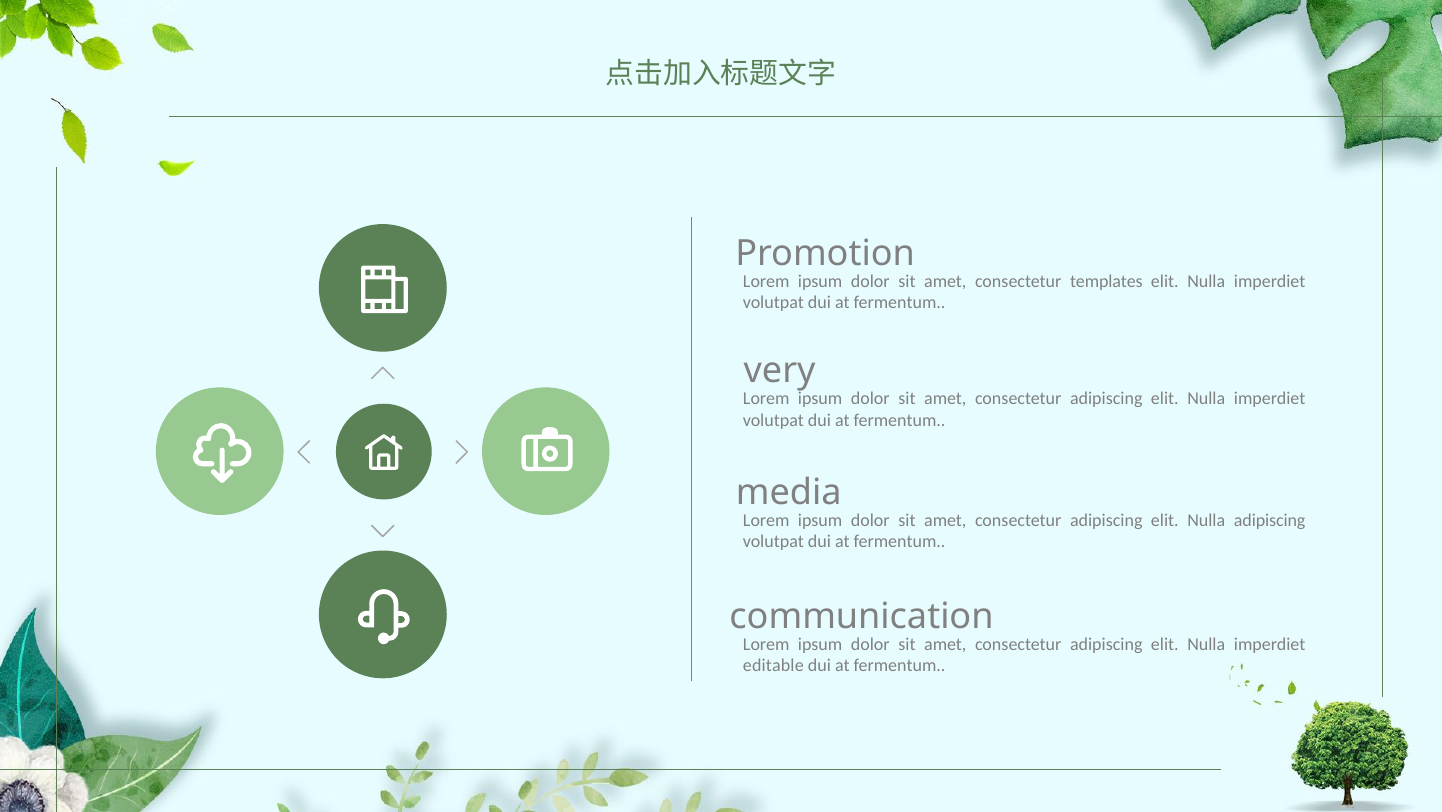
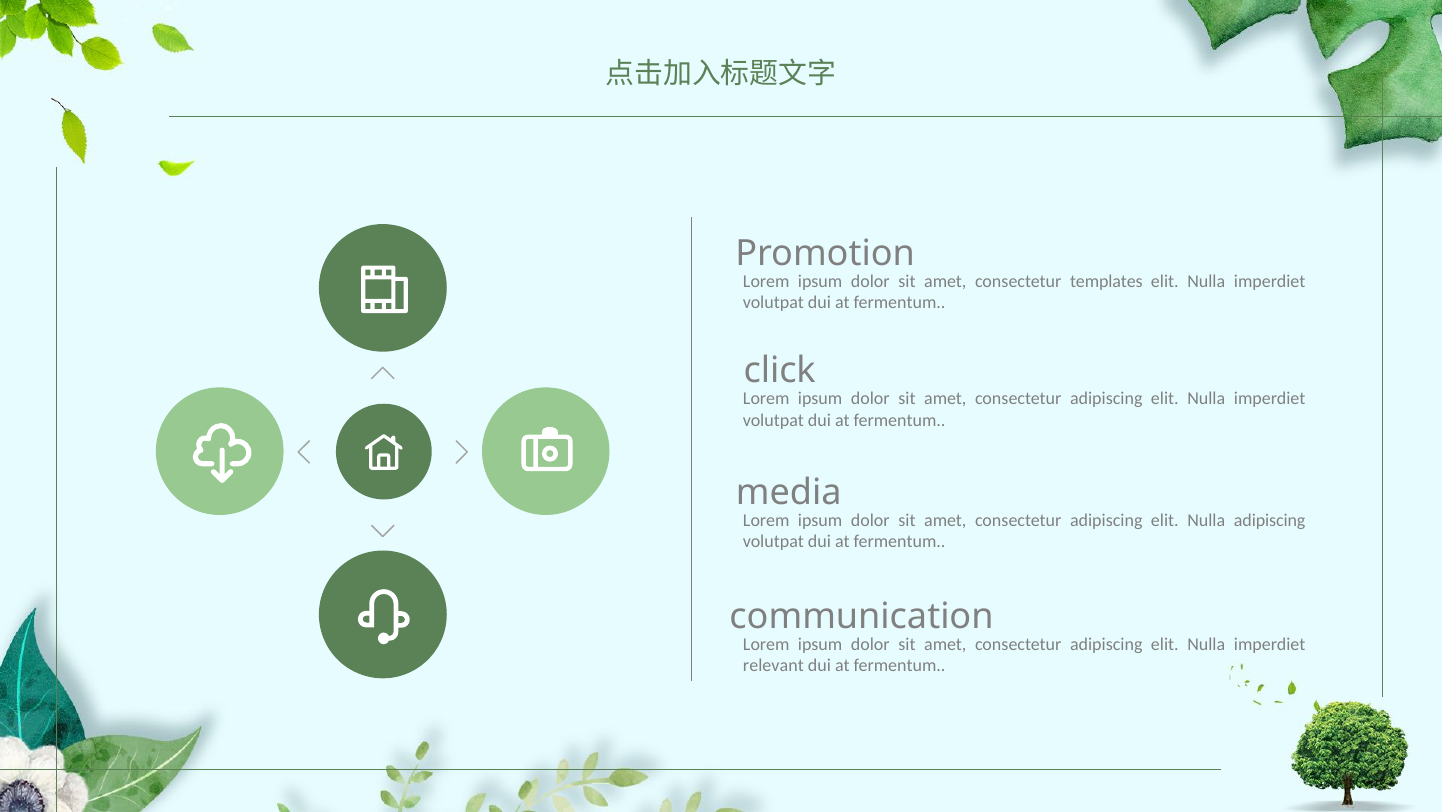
very: very -> click
editable: editable -> relevant
